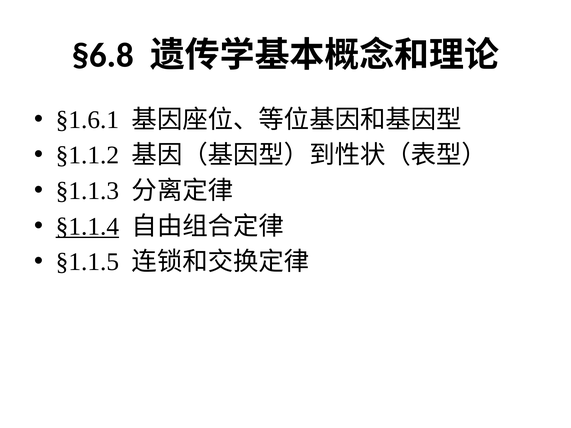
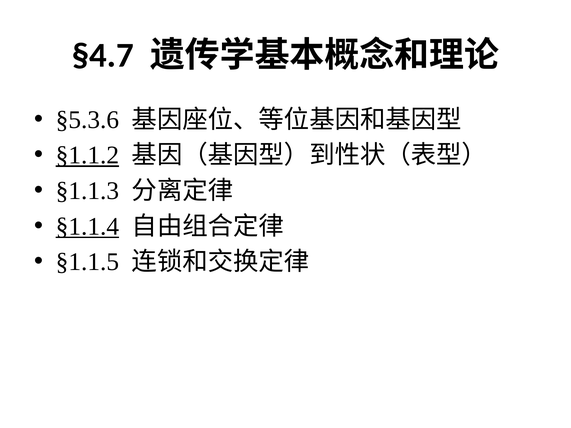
§6.8: §6.8 -> §4.7
§1.6.1: §1.6.1 -> §5.3.6
§1.1.2 underline: none -> present
